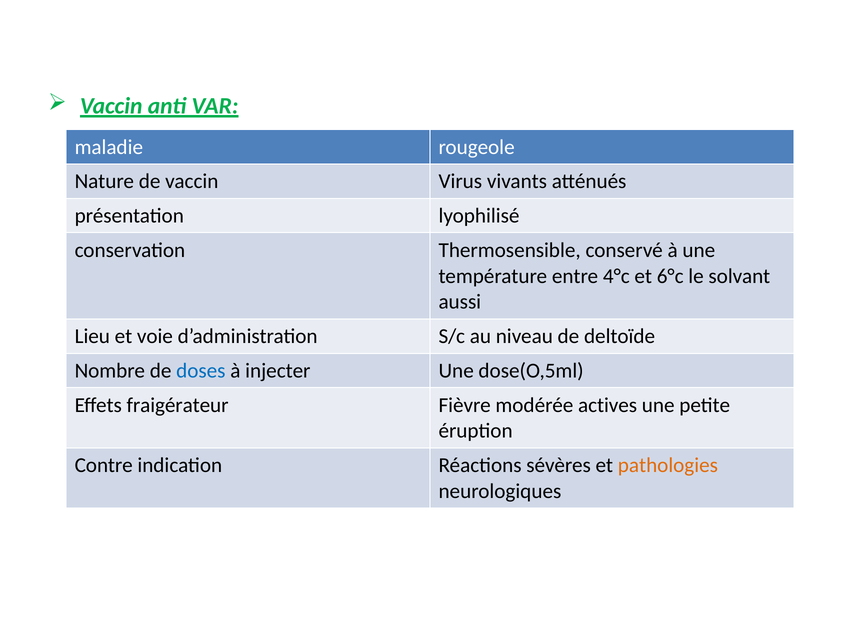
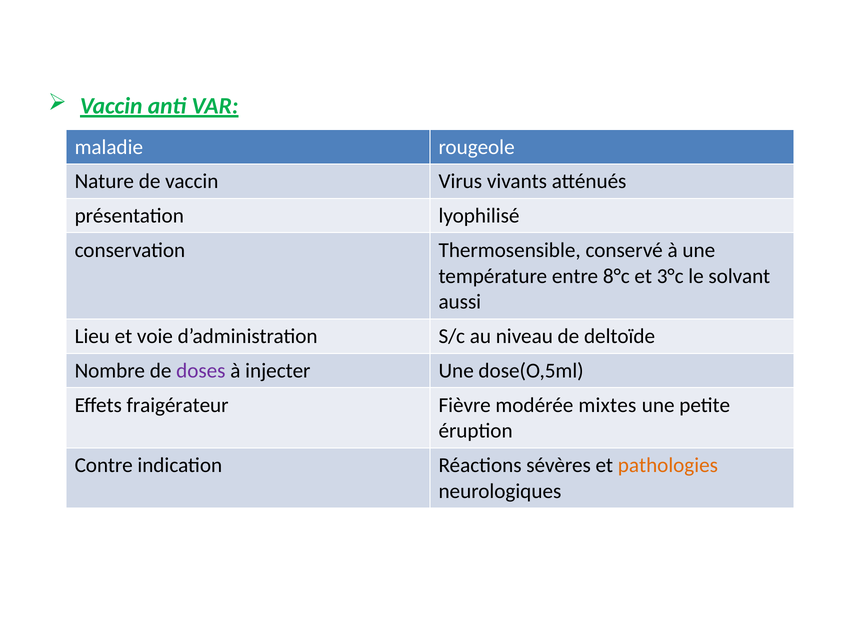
4°c: 4°c -> 8°c
6°c: 6°c -> 3°c
doses colour: blue -> purple
actives: actives -> mixtes
